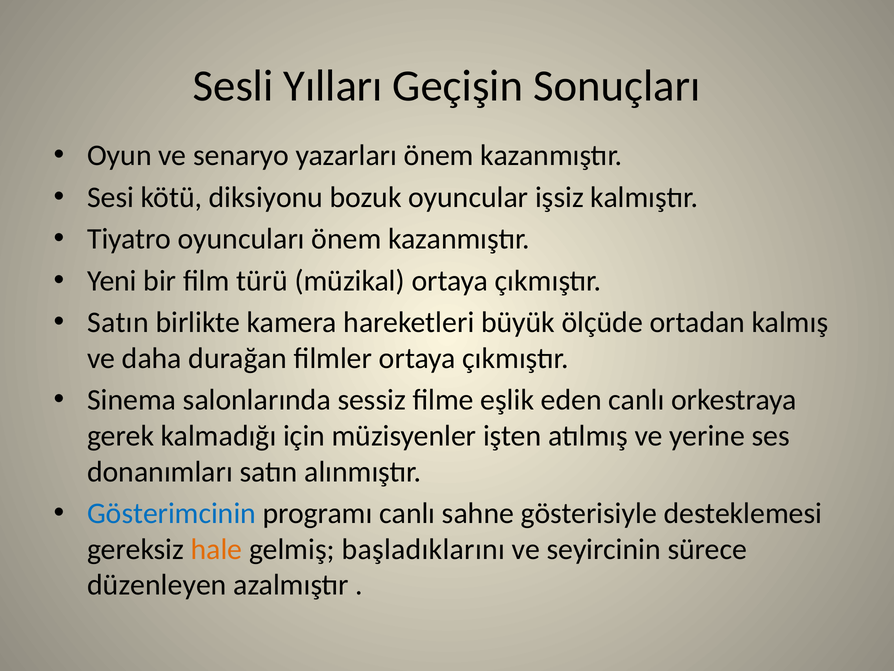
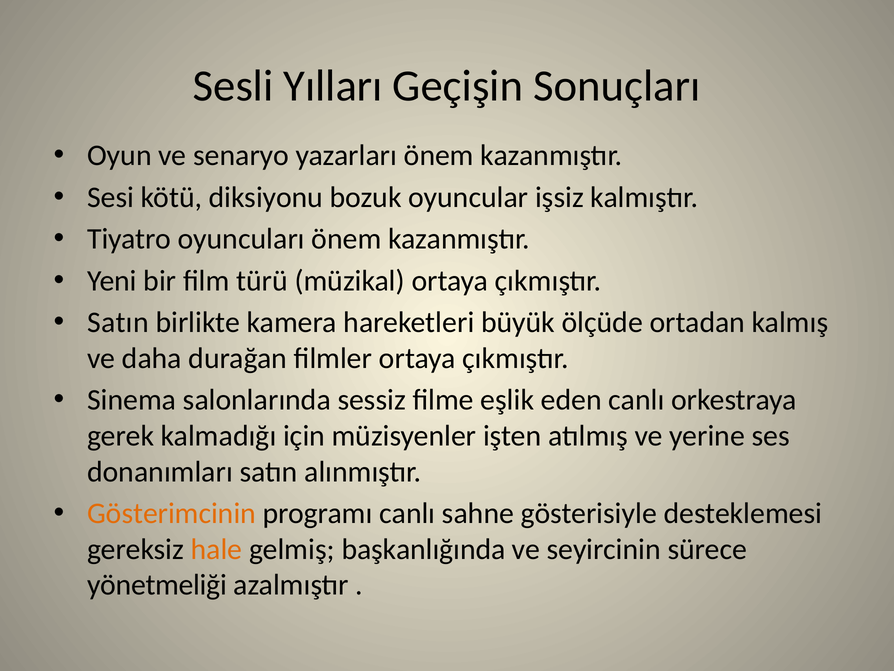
Gösterimcinin colour: blue -> orange
başladıklarını: başladıklarını -> başkanlığında
düzenleyen: düzenleyen -> yönetmeliği
